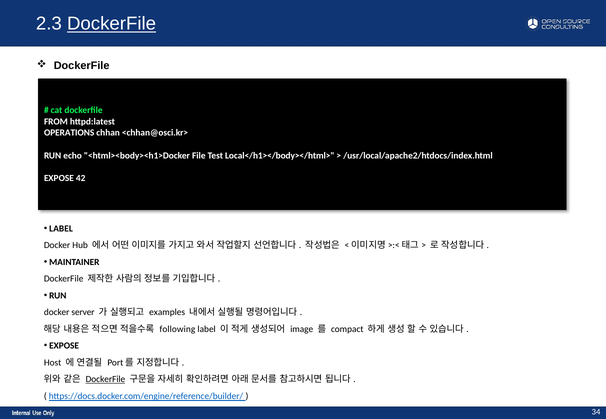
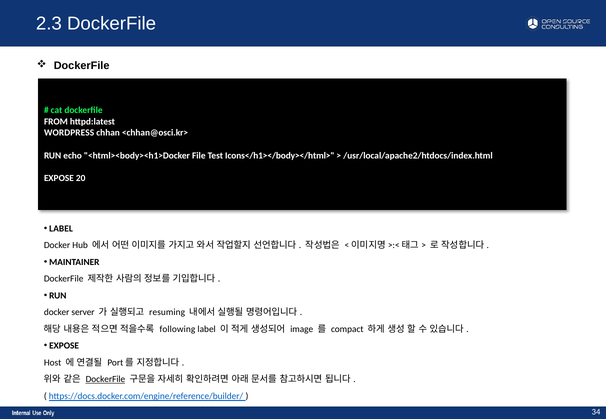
DockerFile at (112, 24) underline: present -> none
OPERATIONS: OPERATIONS -> WORDPRESS
Local</h1></body></html>: Local</h1></body></html> -> Icons</h1></body></html>
42: 42 -> 20
examples: examples -> resuming
